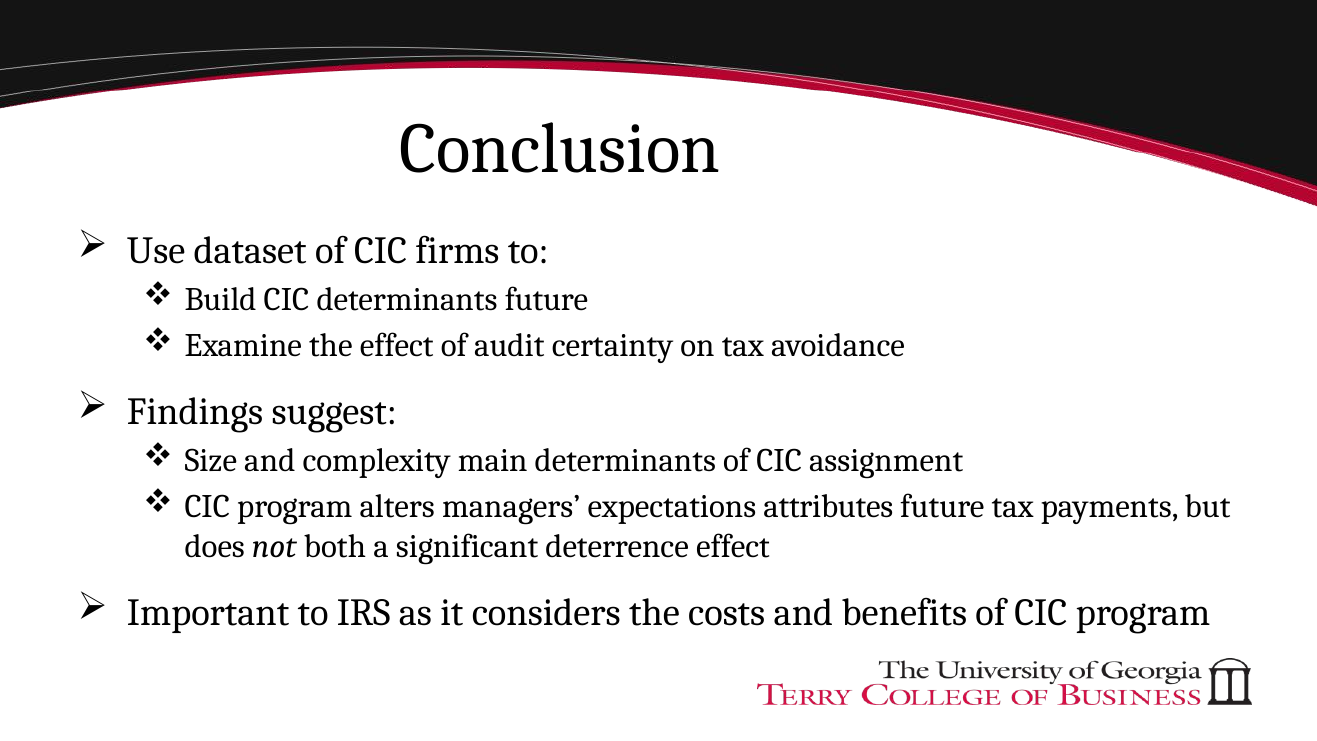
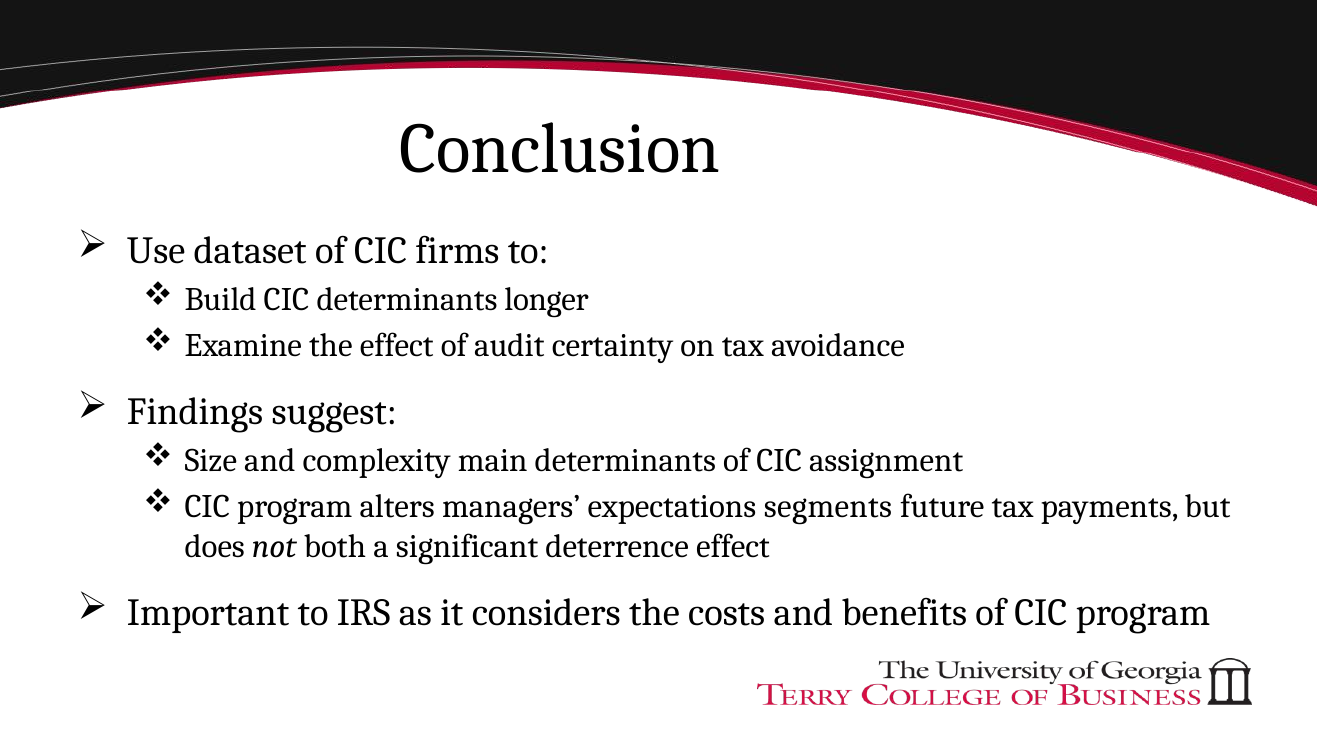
determinants future: future -> longer
attributes: attributes -> segments
